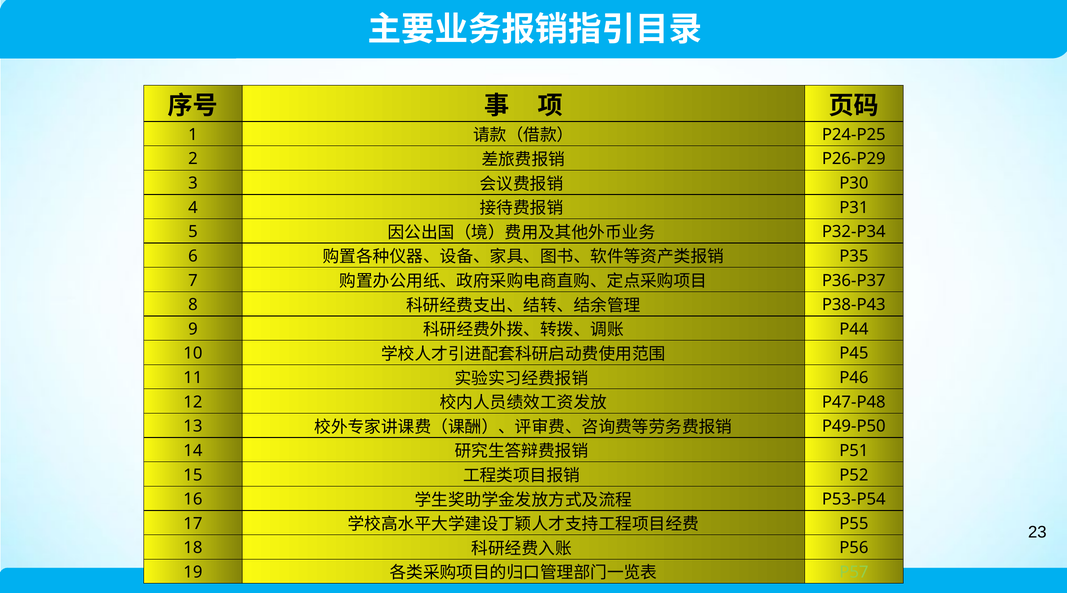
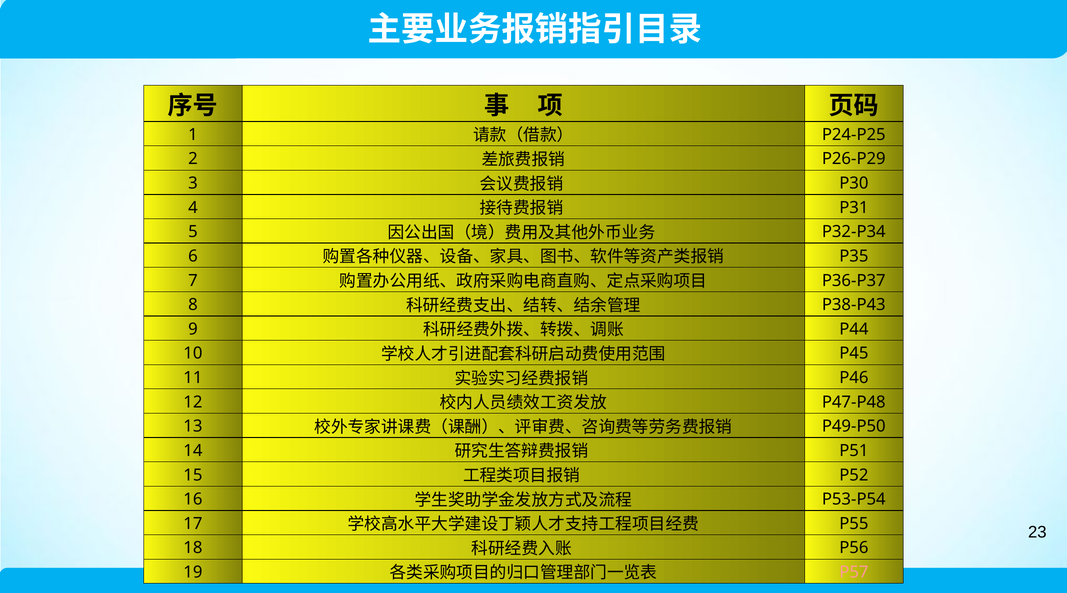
P57 colour: light green -> pink
